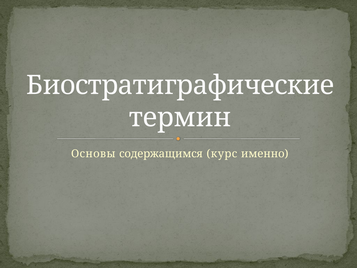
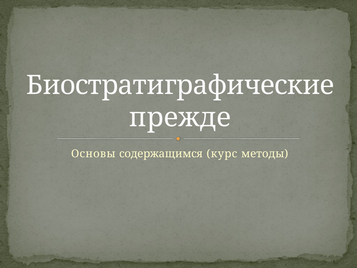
термин: термин -> прежде
именно: именно -> методы
